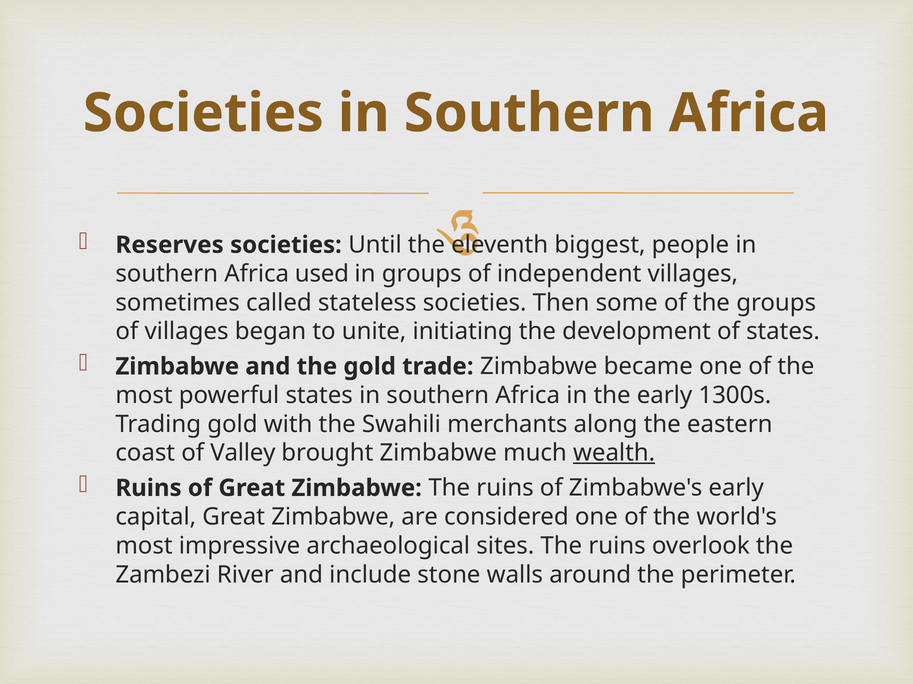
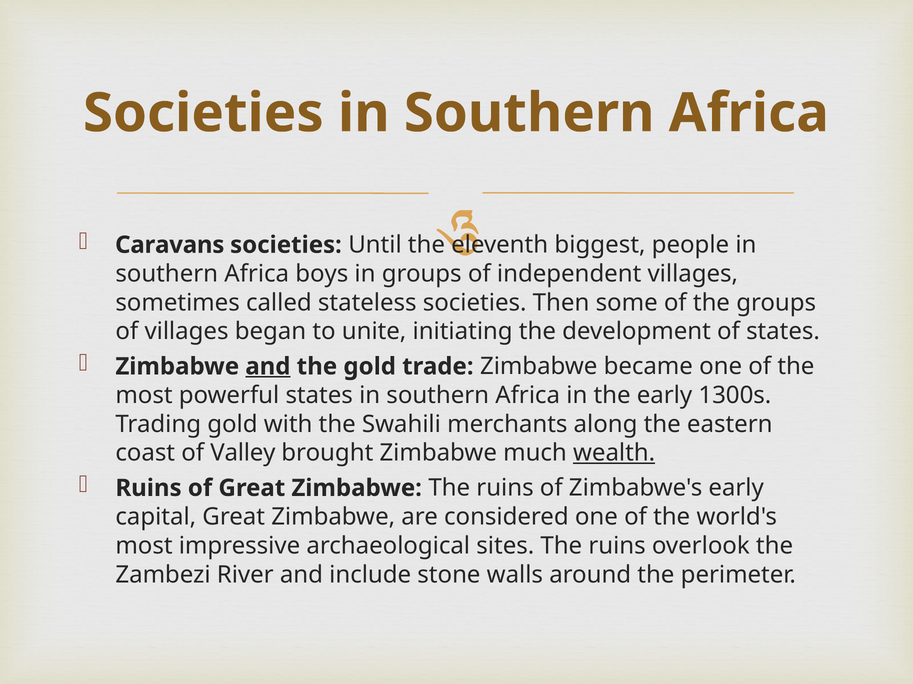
Reserves: Reserves -> Caravans
used: used -> boys
and at (268, 367) underline: none -> present
